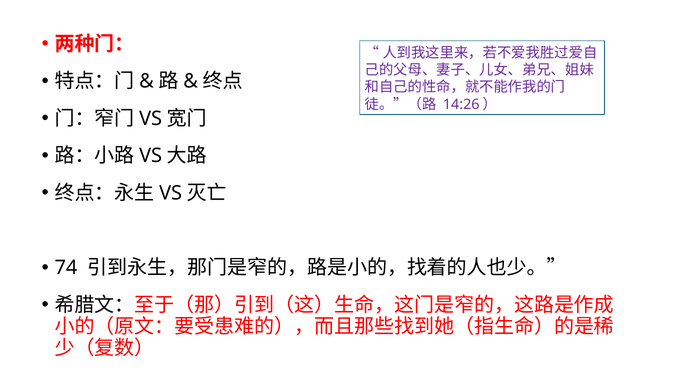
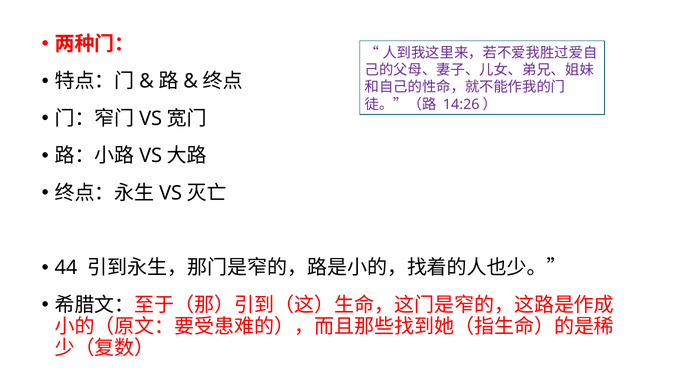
74: 74 -> 44
